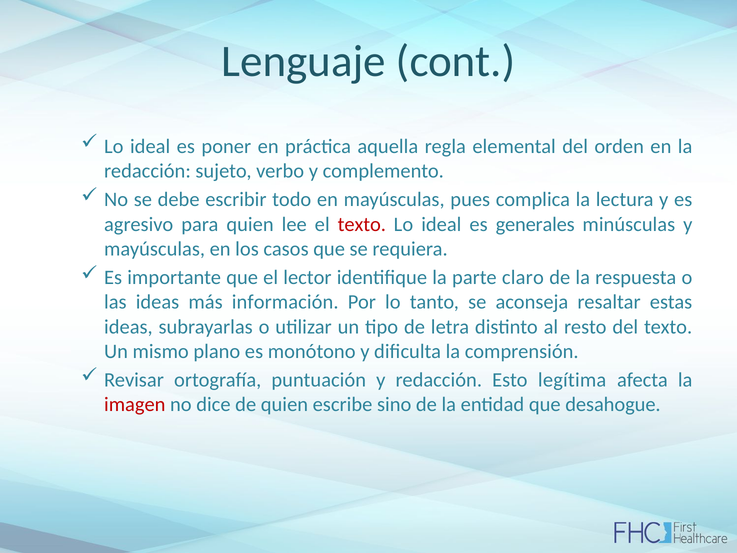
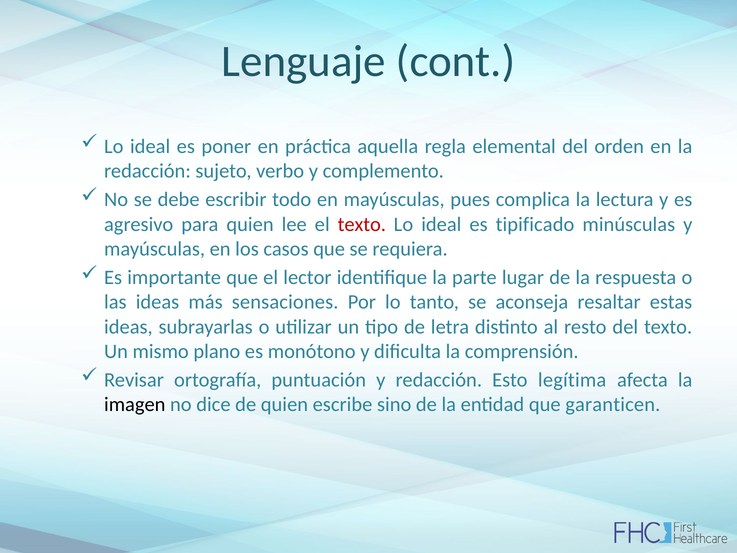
generales: generales -> tipificado
claro: claro -> lugar
información: información -> sensaciones
imagen colour: red -> black
desahogue: desahogue -> garanticen
